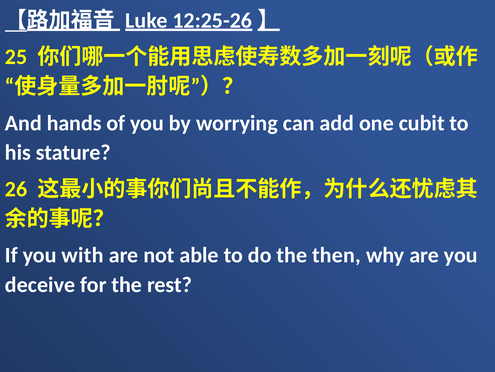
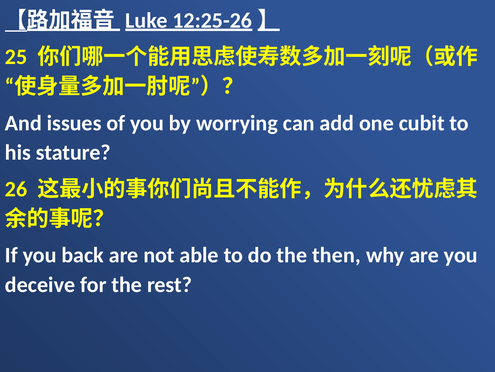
hands: hands -> issues
with: with -> back
